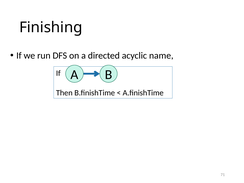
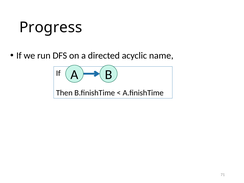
Finishing: Finishing -> Progress
